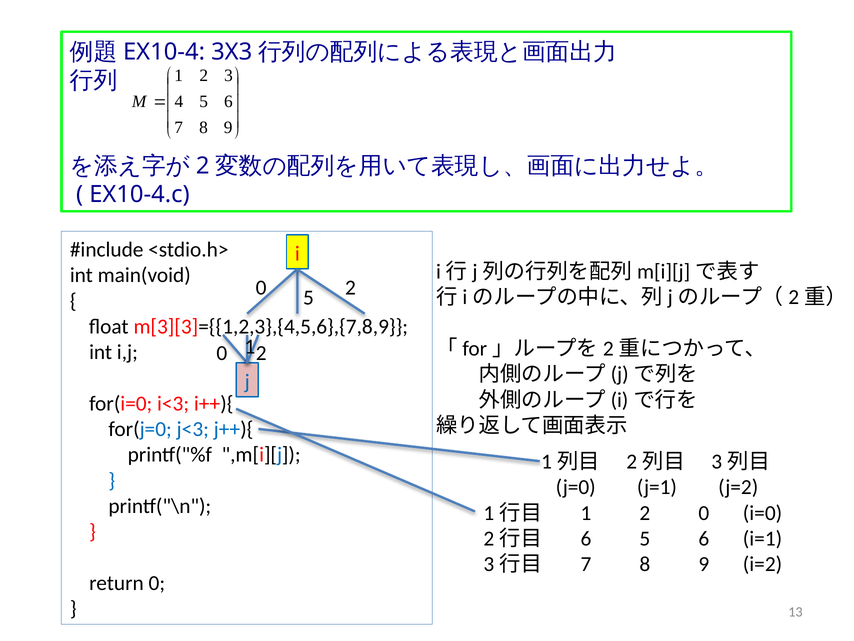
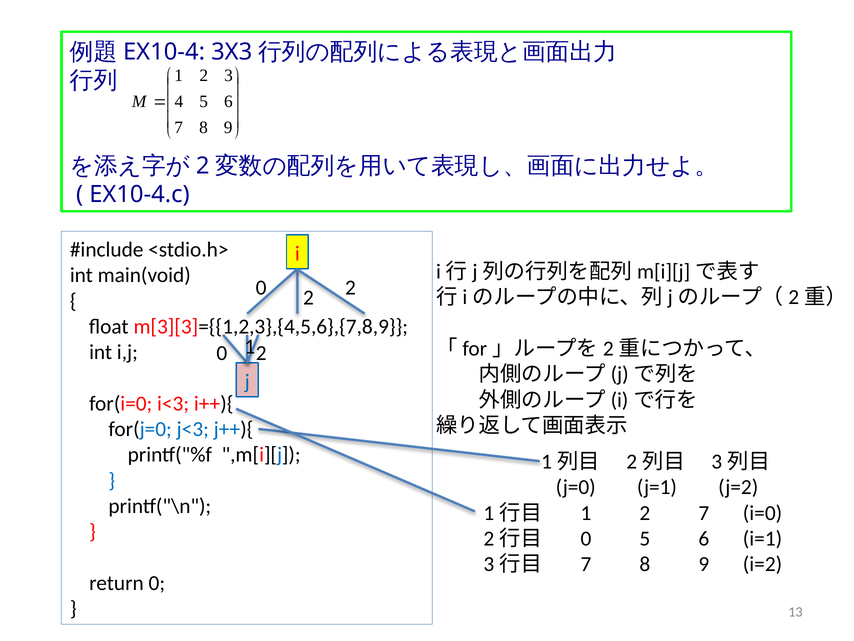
5 at (308, 297): 5 -> 2
2 0: 0 -> 7
6 at (586, 538): 6 -> 0
